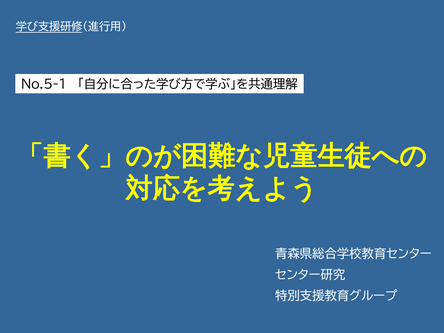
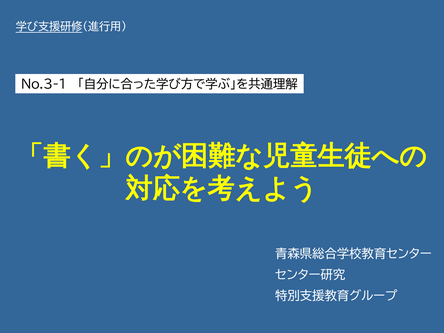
No.5-1: No.5-1 -> No.3-1
